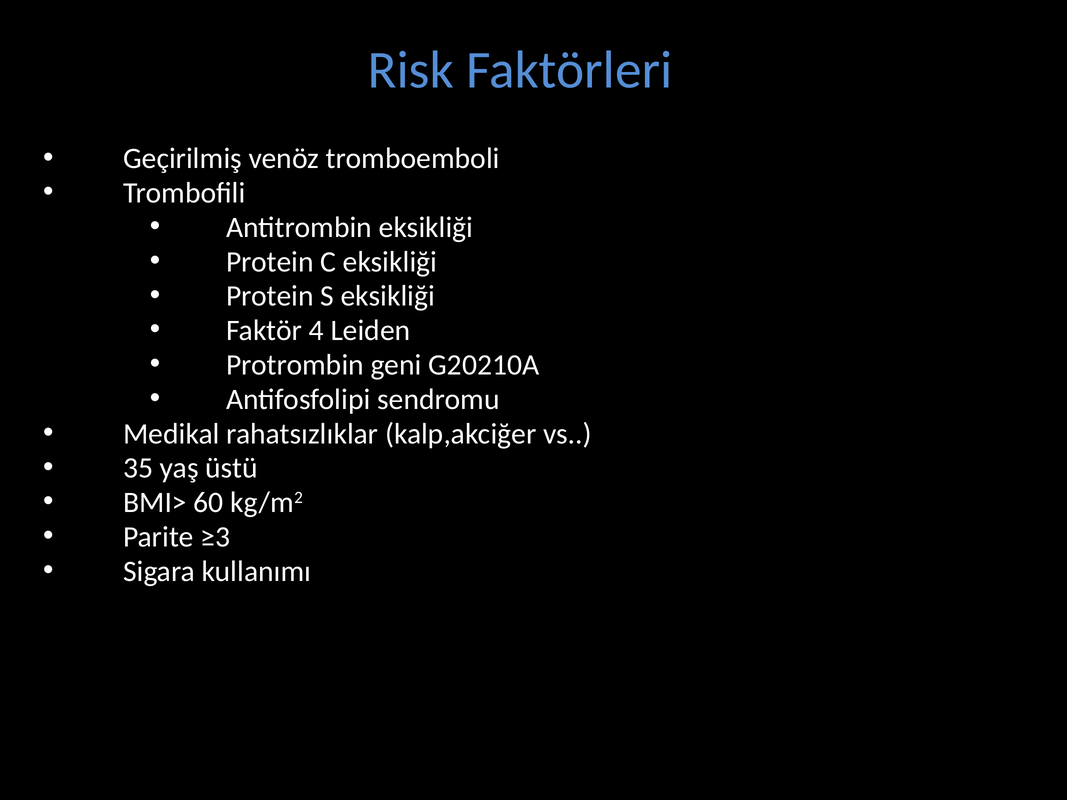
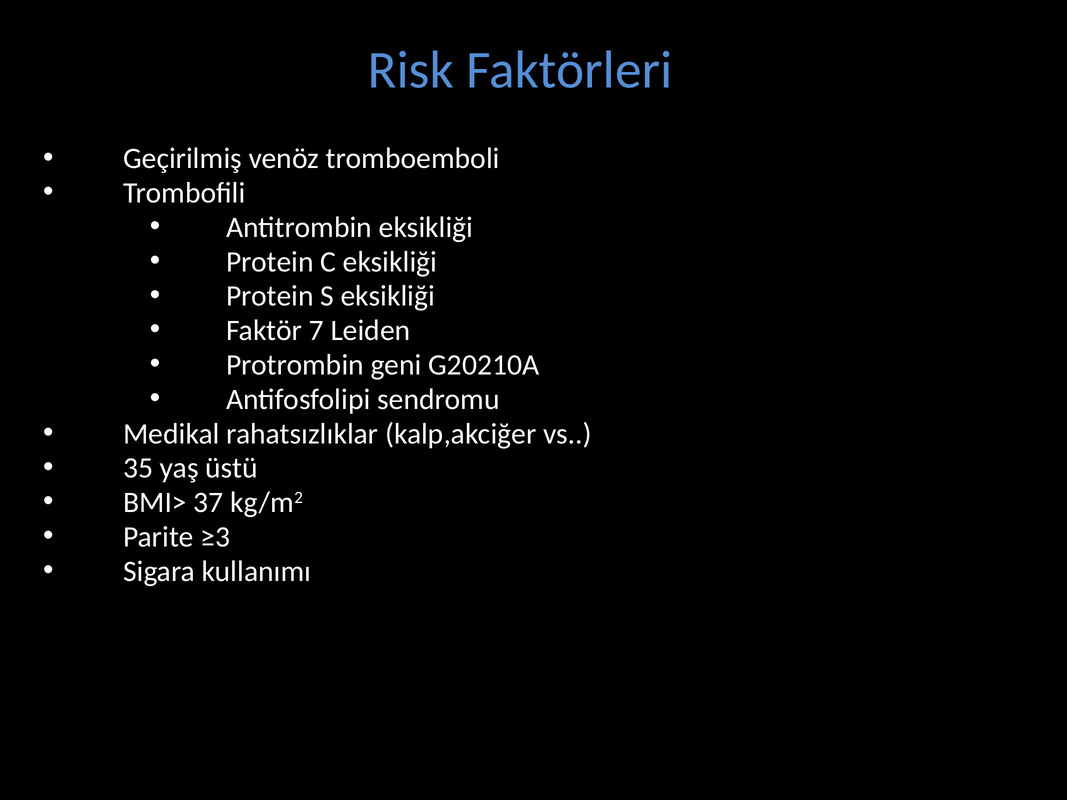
4: 4 -> 7
60: 60 -> 37
